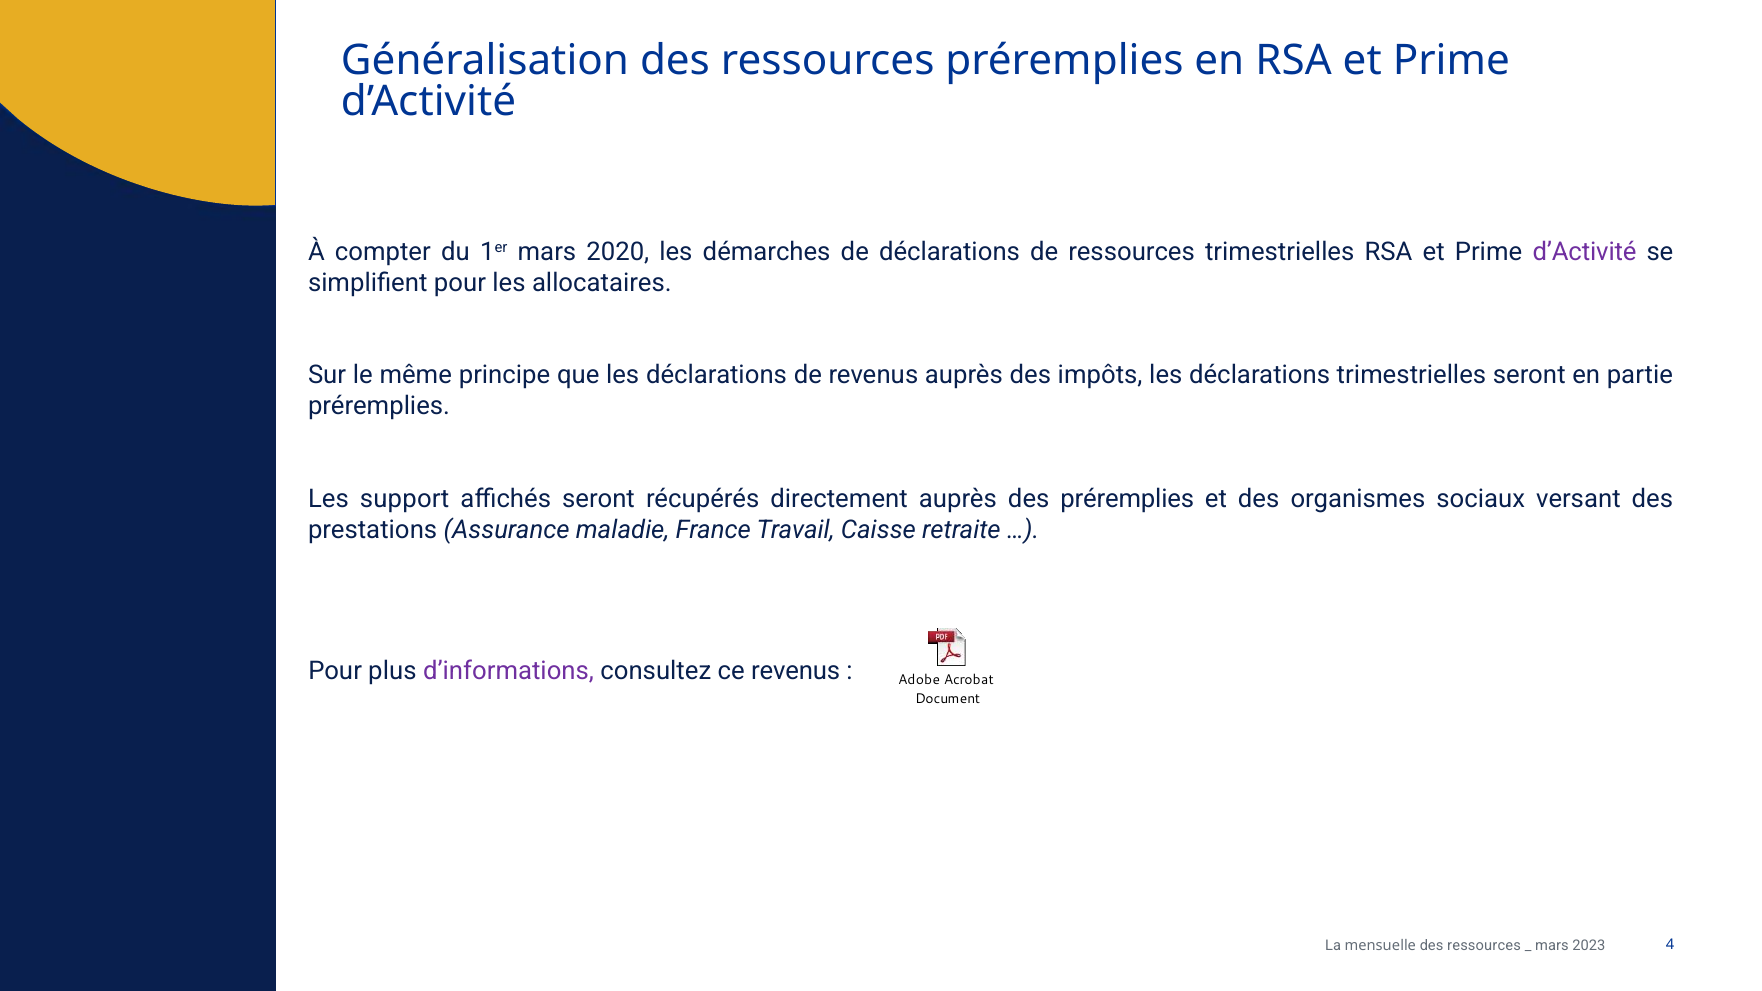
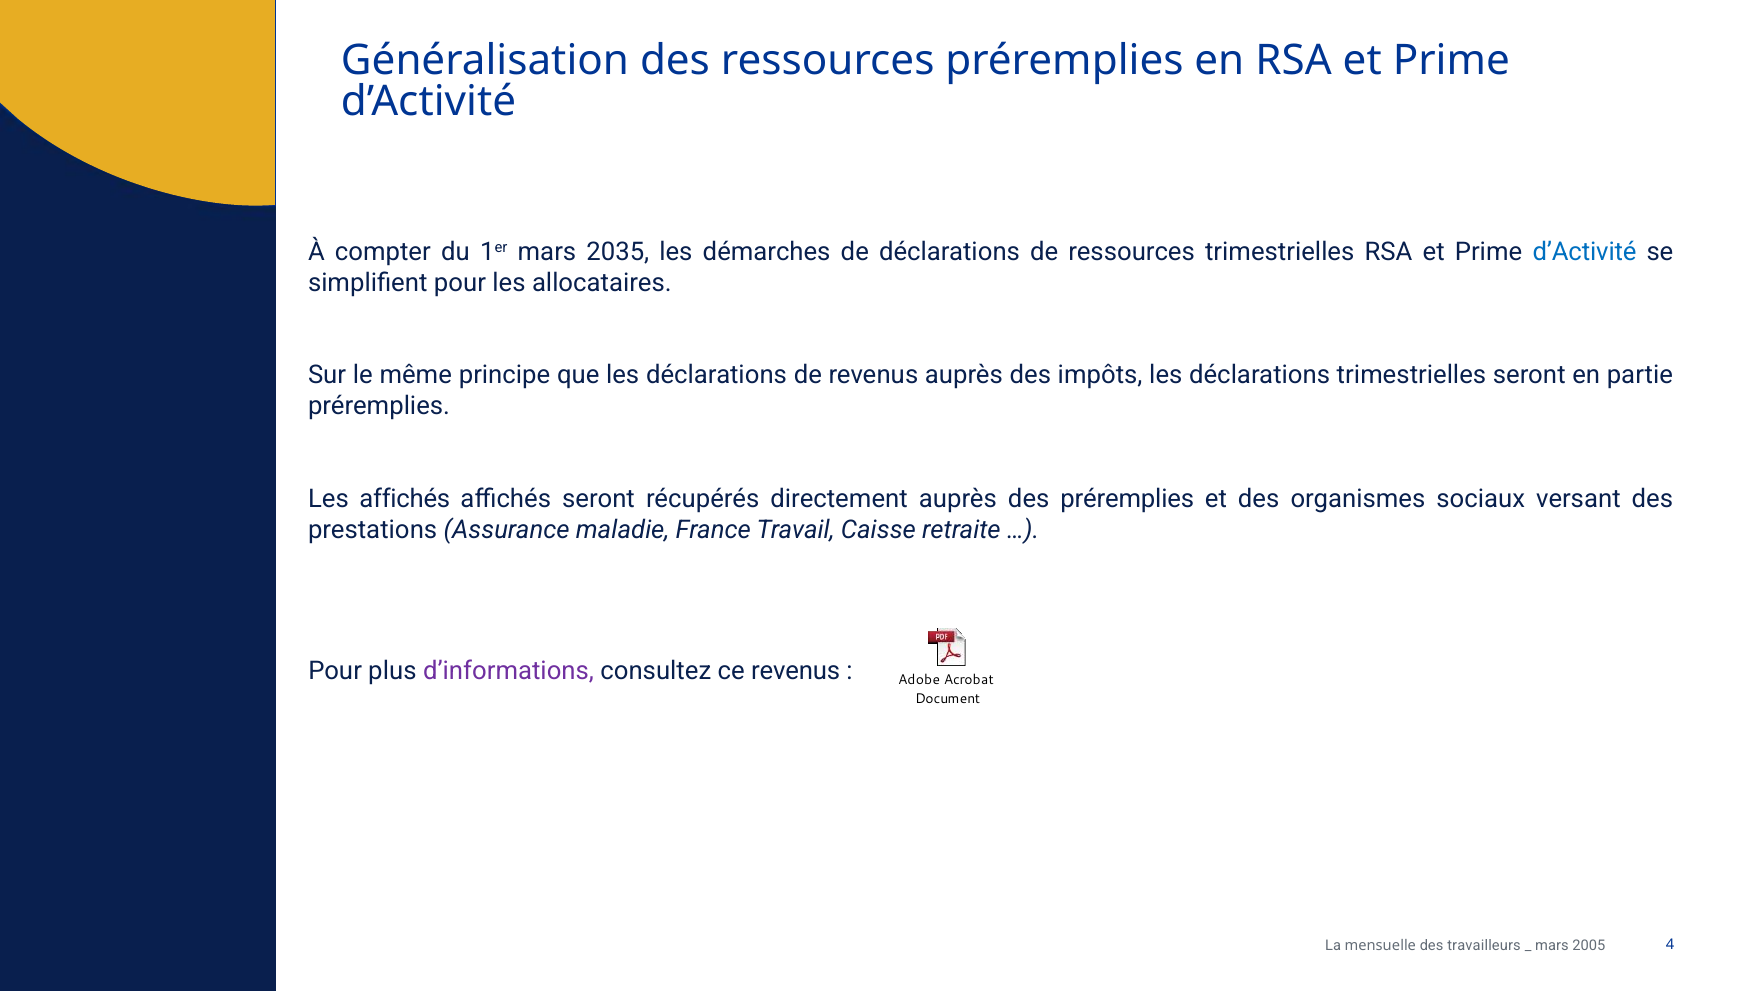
2020: 2020 -> 2035
d’Activité at (1585, 252) colour: purple -> blue
Les support: support -> affichés
mensuelle des ressources: ressources -> travailleurs
2023: 2023 -> 2005
